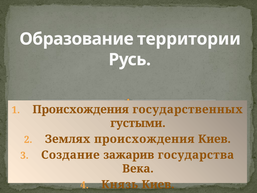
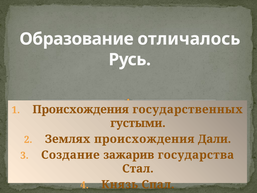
территории: территории -> отличалось
происхождения Киев: Киев -> Дали
Века: Века -> Стал
Князь Киев: Киев -> Спал
